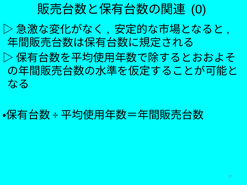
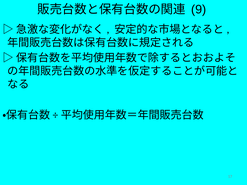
0: 0 -> 9
